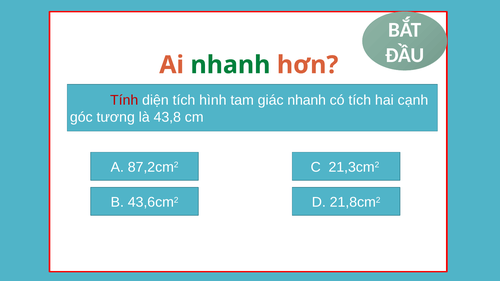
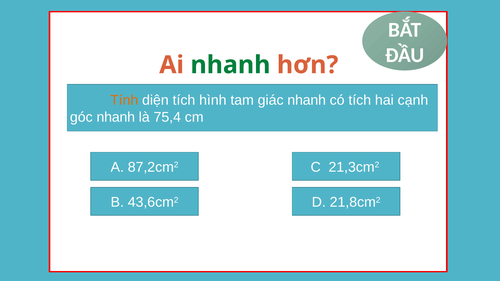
Tính colour: red -> orange
góc tương: tương -> nhanh
43,8: 43,8 -> 75,4
